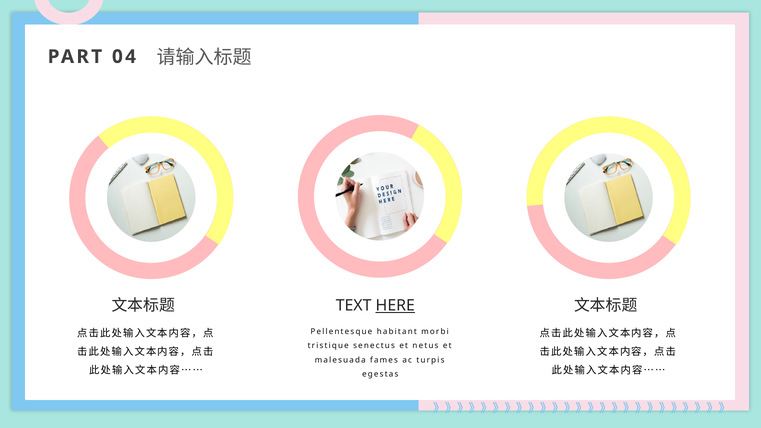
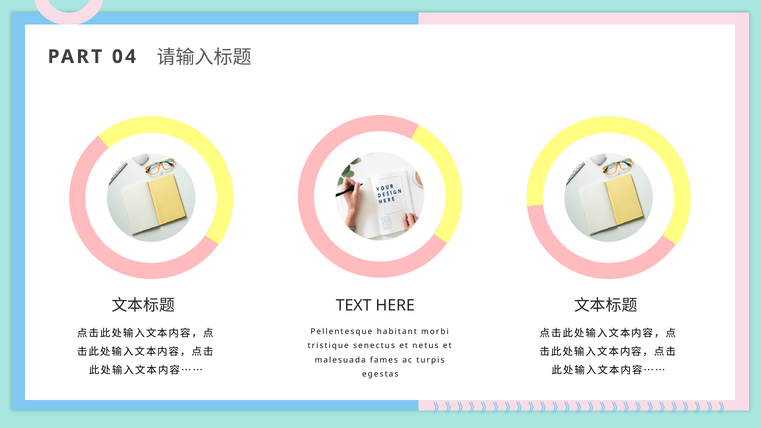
HERE underline: present -> none
